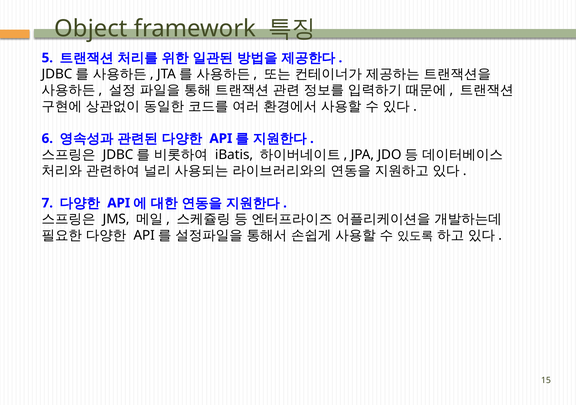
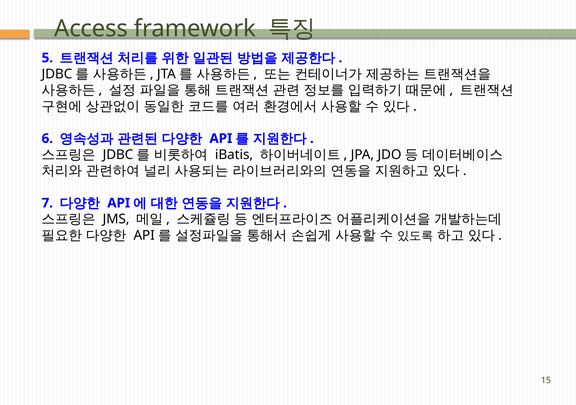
Object: Object -> Access
